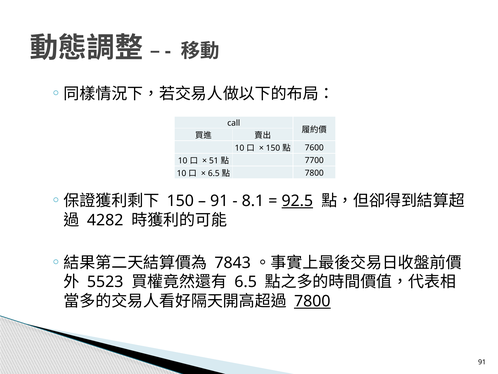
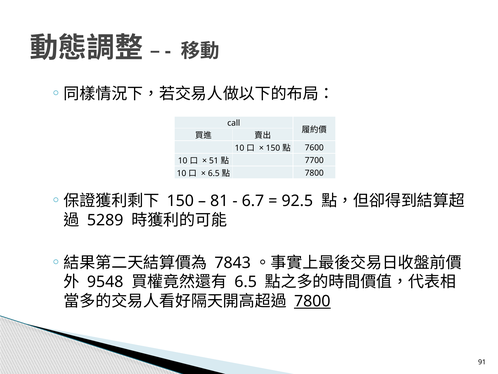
91 at (219, 201): 91 -> 81
8.1: 8.1 -> 6.7
92.5 underline: present -> none
4282: 4282 -> 5289
5523: 5523 -> 9548
